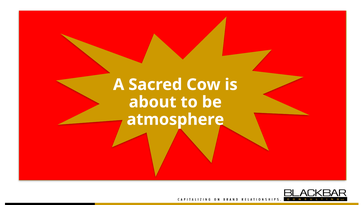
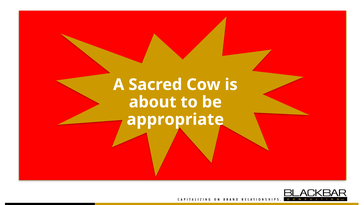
atmosphere: atmosphere -> appropriate
